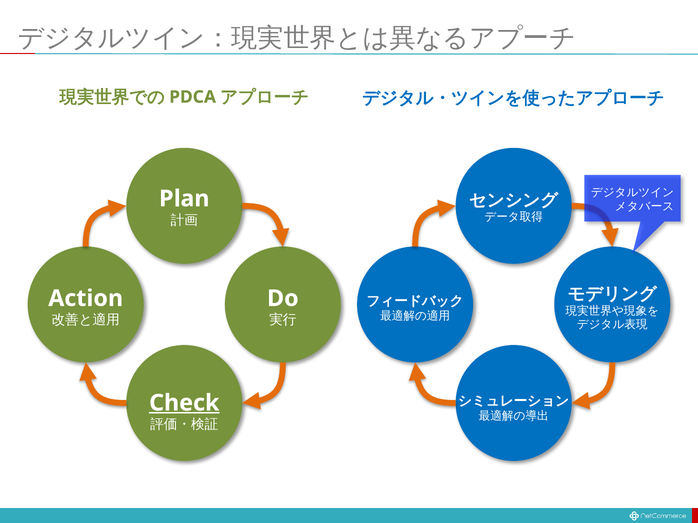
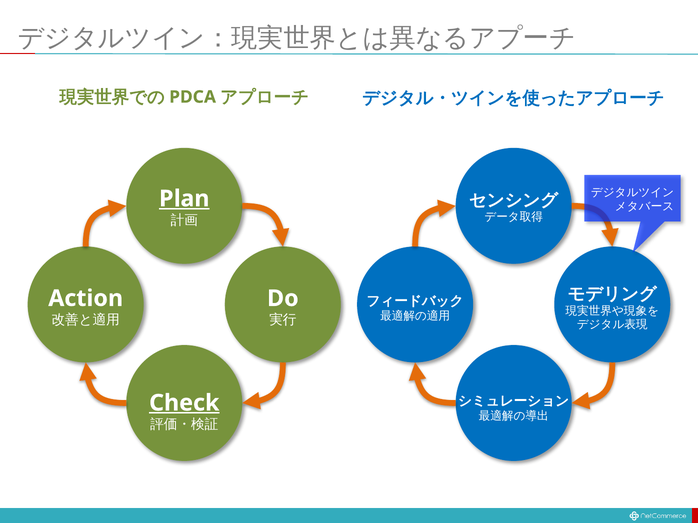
Plan underline: none -> present
